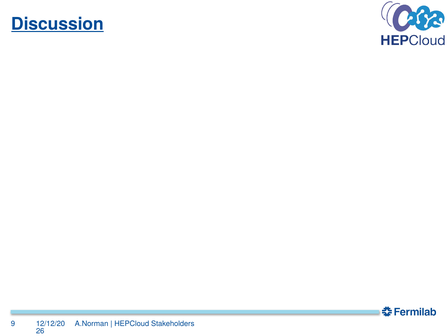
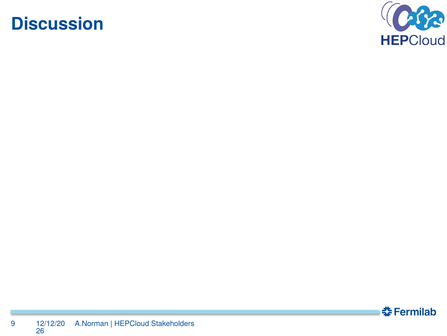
Discussion underline: present -> none
